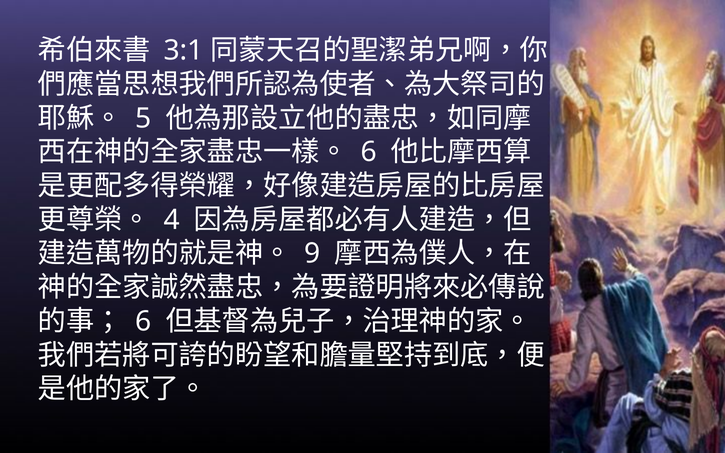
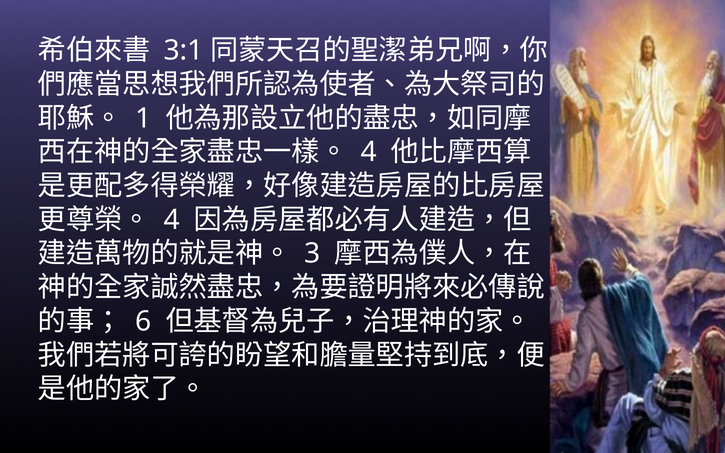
5: 5 -> 1
6 at (369, 152): 6 -> 4
9: 9 -> 3
